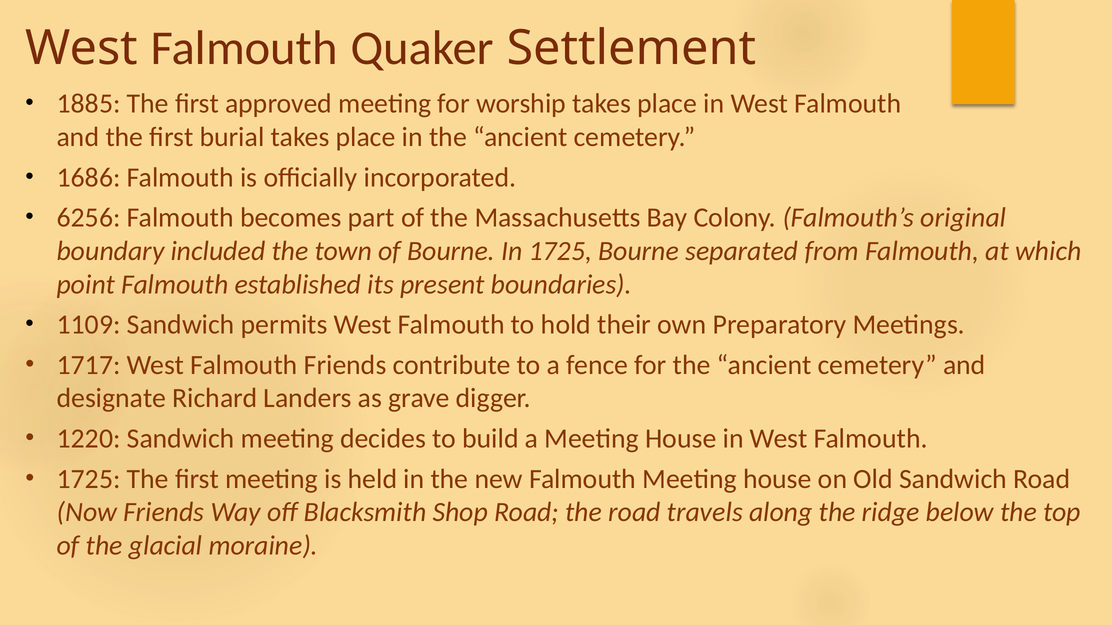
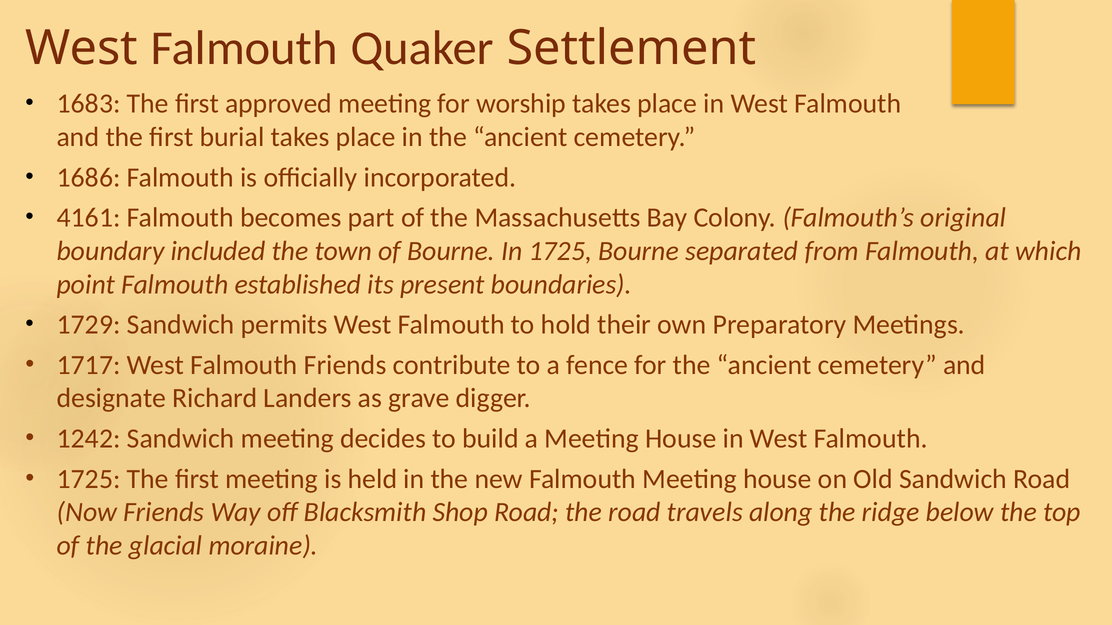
1885: 1885 -> 1683
6256: 6256 -> 4161
1109: 1109 -> 1729
1220: 1220 -> 1242
